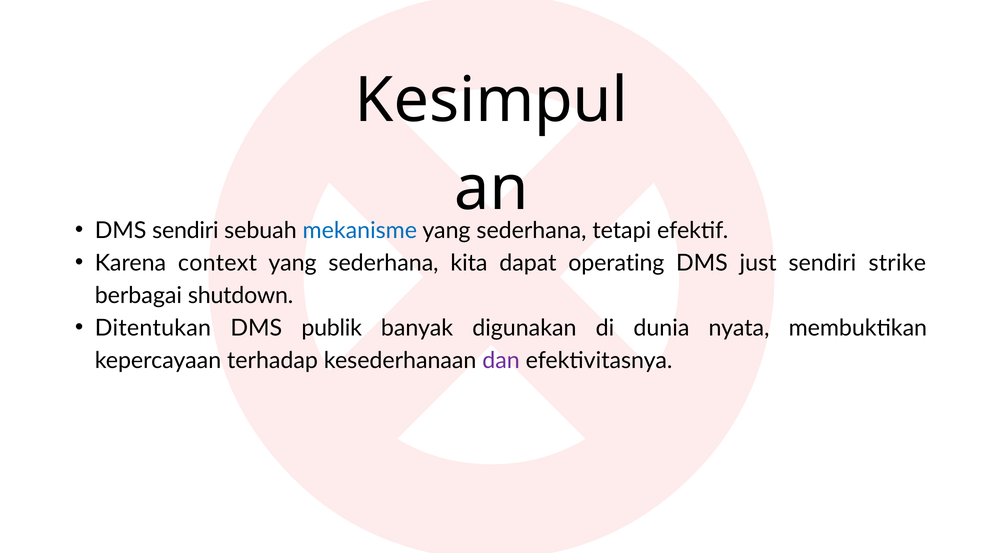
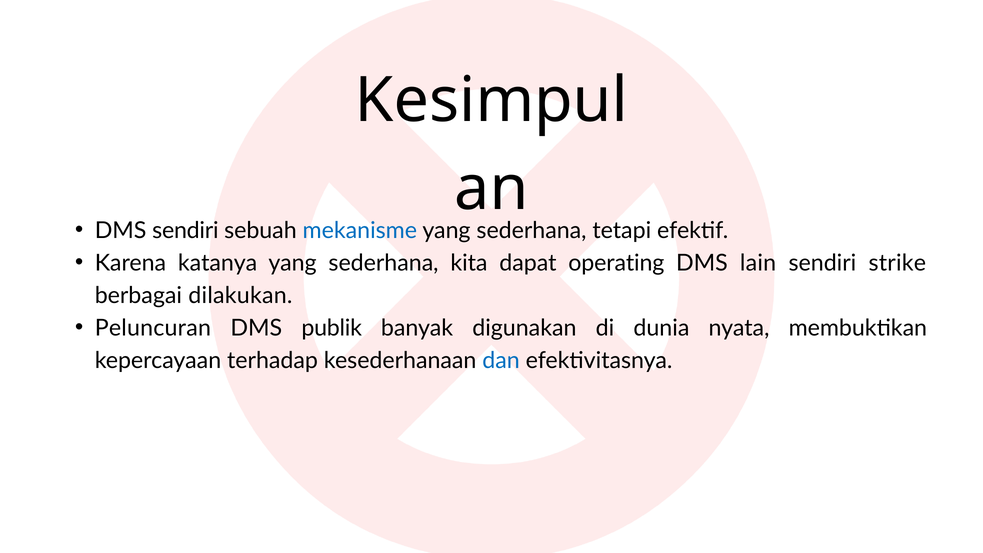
context: context -> katanya
just: just -> lain
shutdown: shutdown -> dilakukan
Ditentukan: Ditentukan -> Peluncuran
dan colour: purple -> blue
